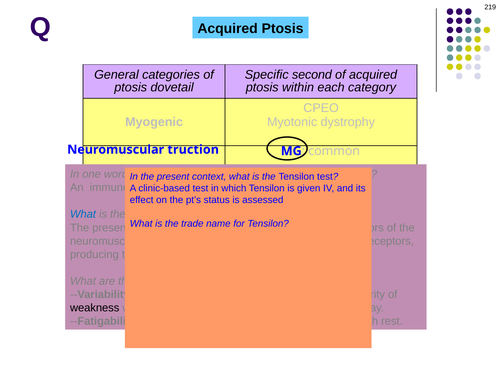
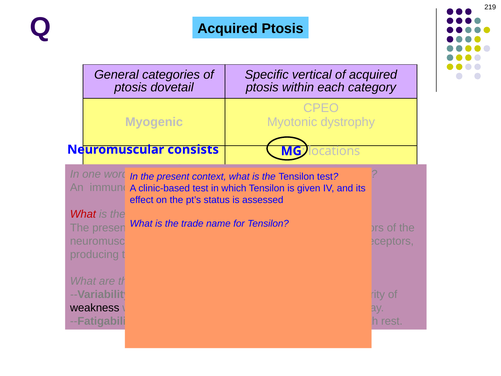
second: second -> vertical
truction: truction -> consists
common: common -> locations
What at (83, 214) colour: blue -> red
